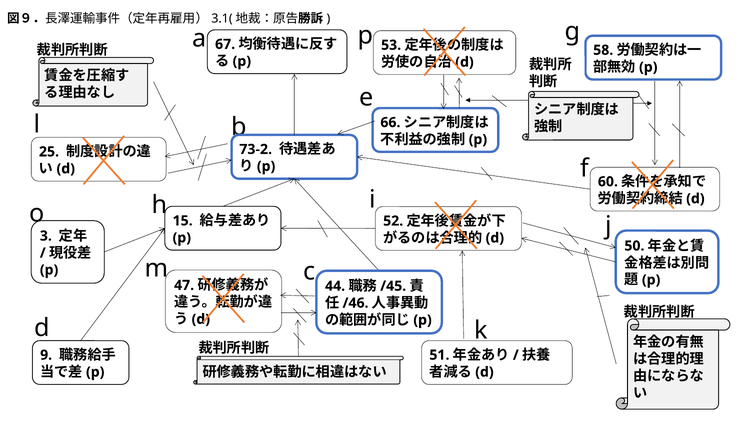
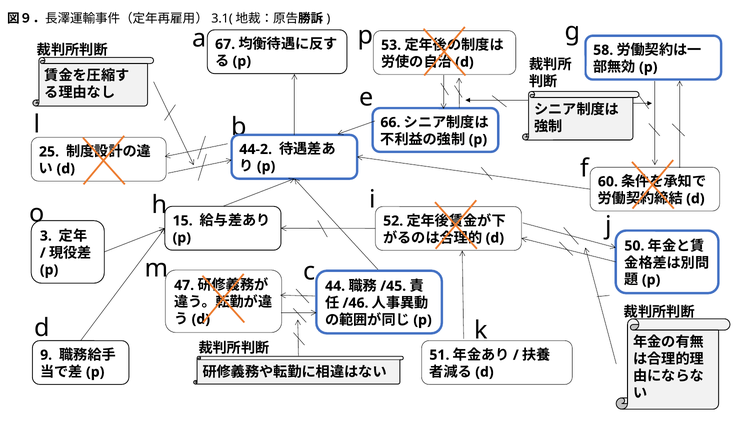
73-2: 73-2 -> 44-2
